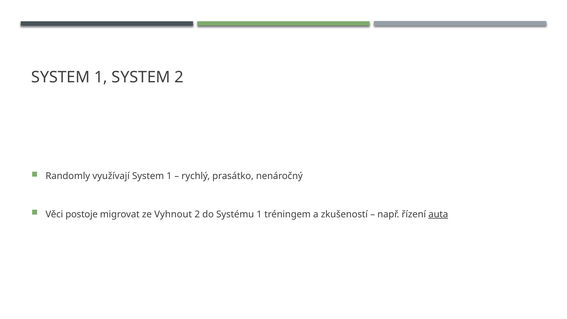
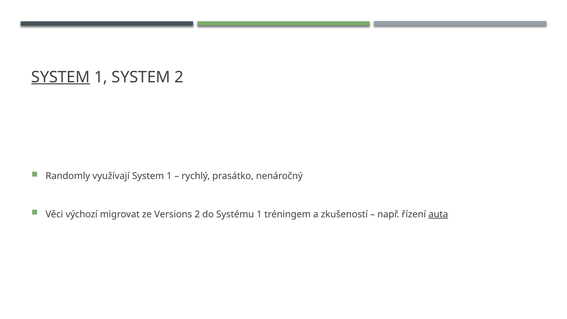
SYSTEM at (61, 77) underline: none -> present
postoje: postoje -> výchozí
Vyhnout: Vyhnout -> Versions
